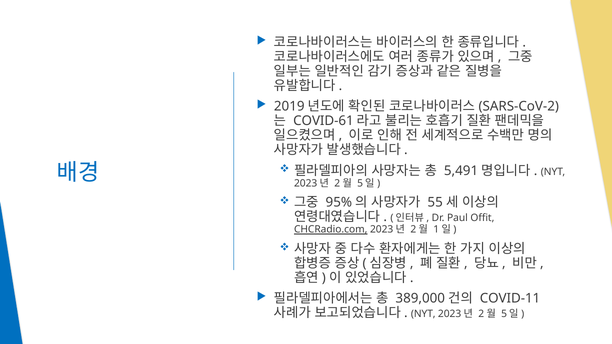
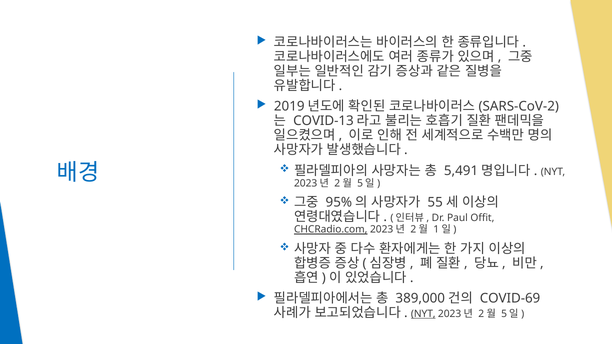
COVID-61: COVID-61 -> COVID-13
COVID-11: COVID-11 -> COVID-69
NYT at (423, 314) underline: none -> present
